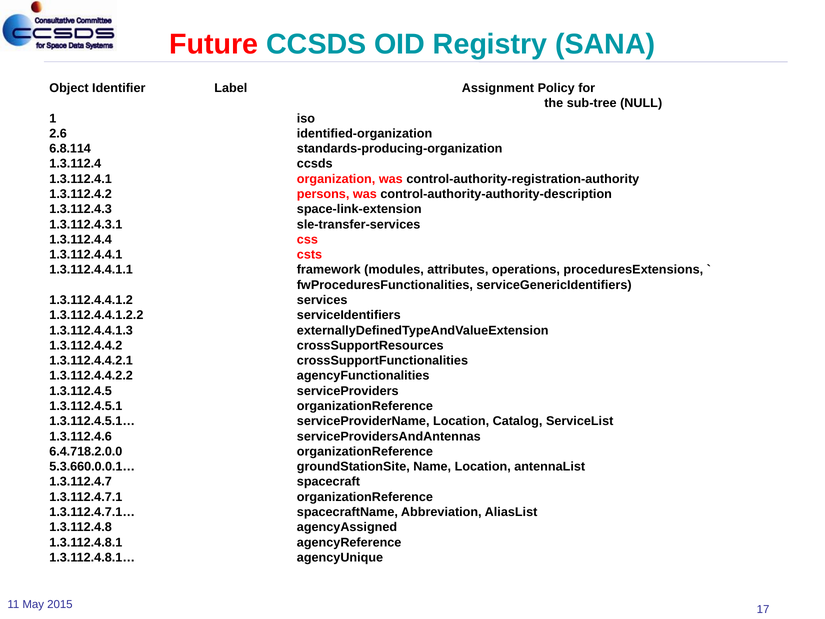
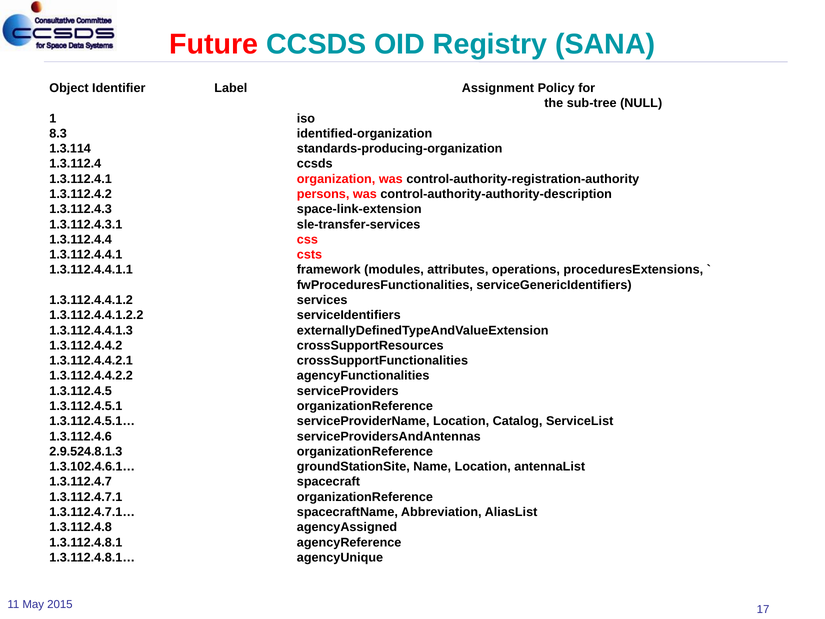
2.6: 2.6 -> 8.3
6.8.114: 6.8.114 -> 1.3.114
6.4.718.2.0.0: 6.4.718.2.0.0 -> 2.9.524.8.1.3
5.3.660.0.0.1…: 5.3.660.0.0.1… -> 1.3.102.4.6.1…
